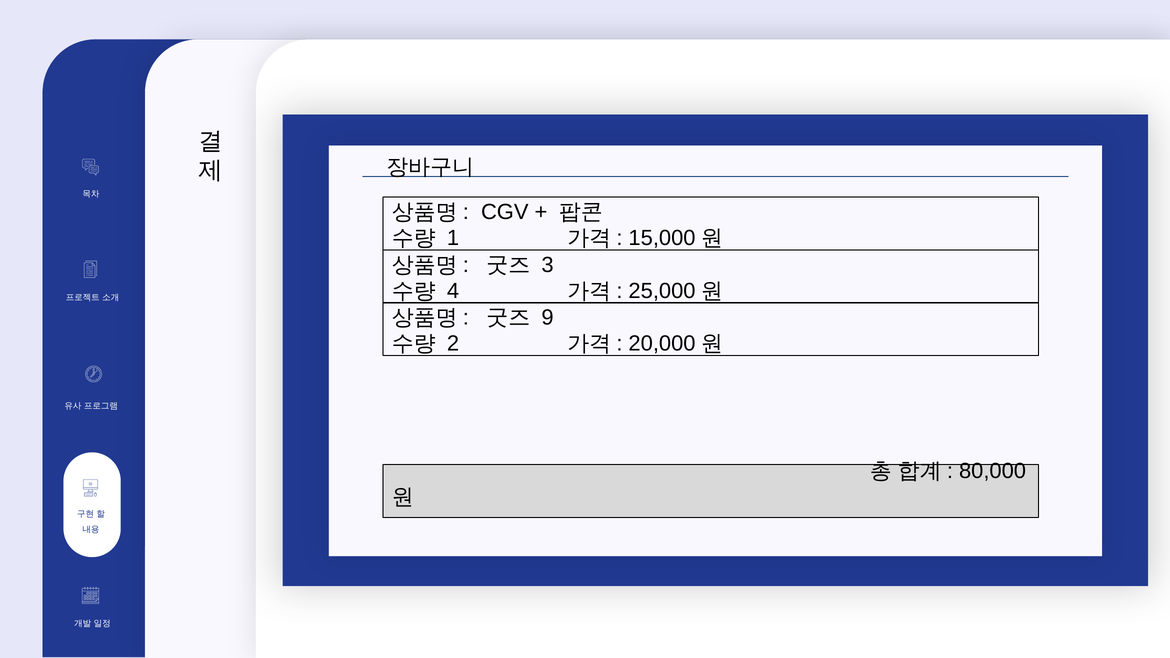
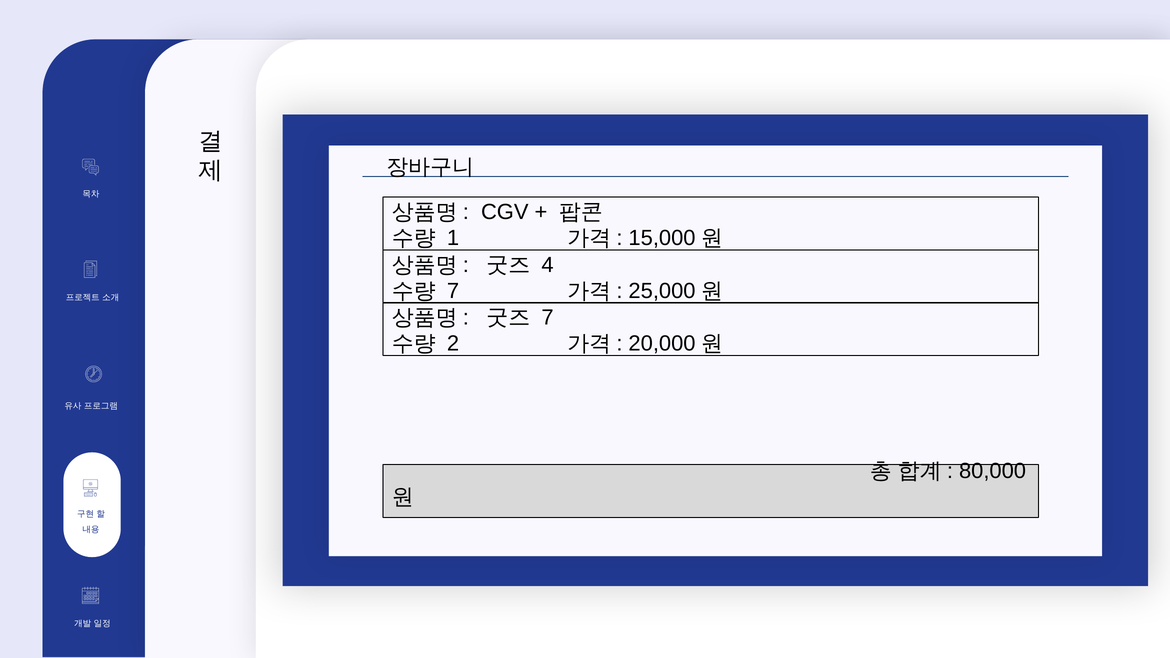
3: 3 -> 4
4 at (453, 291): 4 -> 7
9 at (548, 317): 9 -> 7
